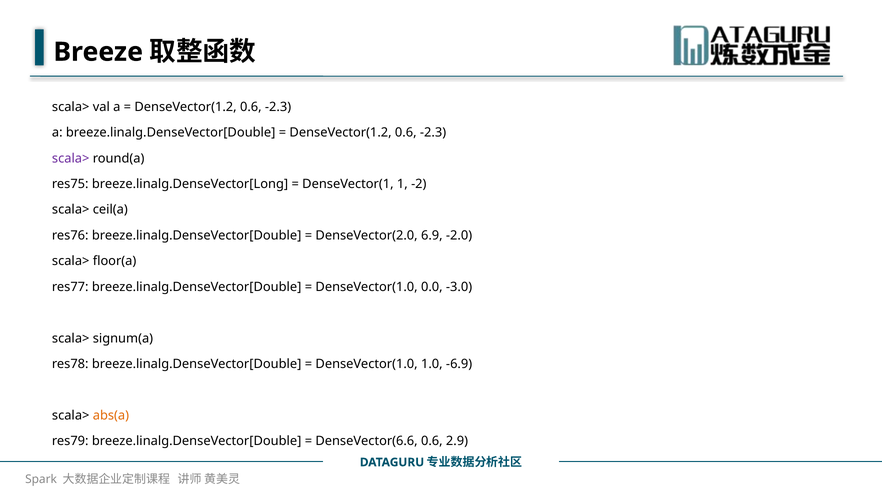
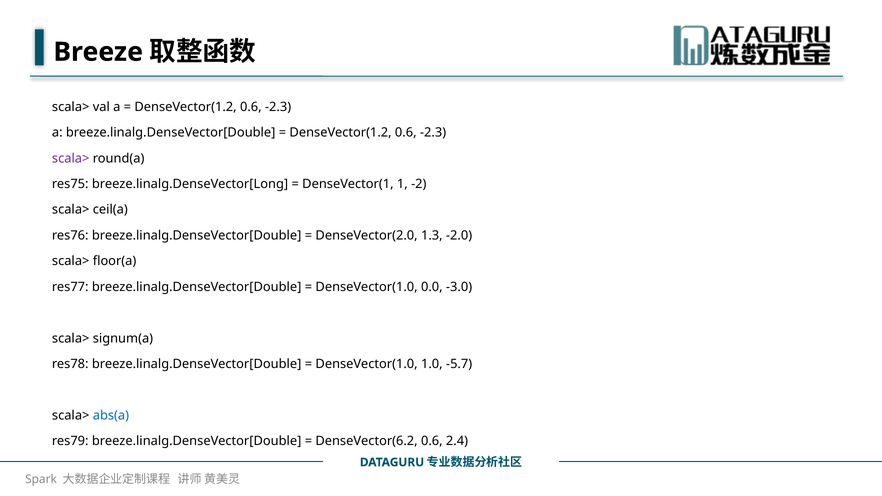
6.9: 6.9 -> 1.3
-6.9: -6.9 -> -5.7
abs(a colour: orange -> blue
DenseVector(6.6: DenseVector(6.6 -> DenseVector(6.2
2.9: 2.9 -> 2.4
